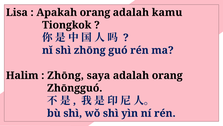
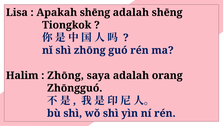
Apakah orang: orang -> shēng
adalah kamu: kamu -> shēng
